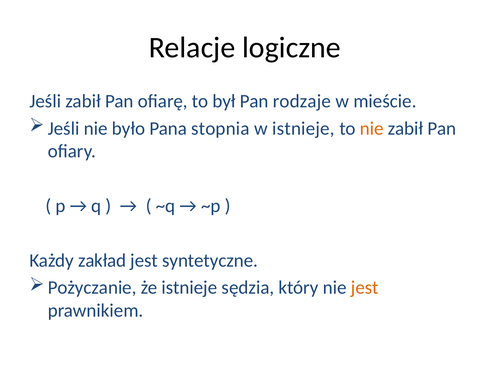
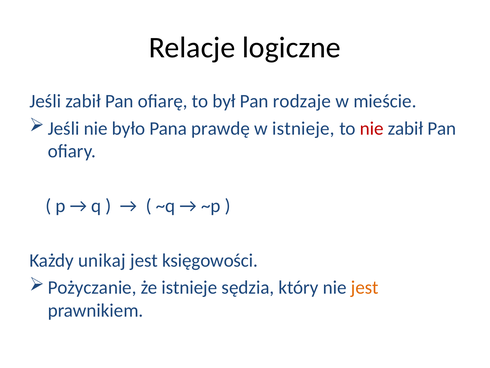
stopnia: stopnia -> prawdę
nie at (372, 128) colour: orange -> red
zakład: zakład -> unikaj
syntetyczne: syntetyczne -> księgowości
